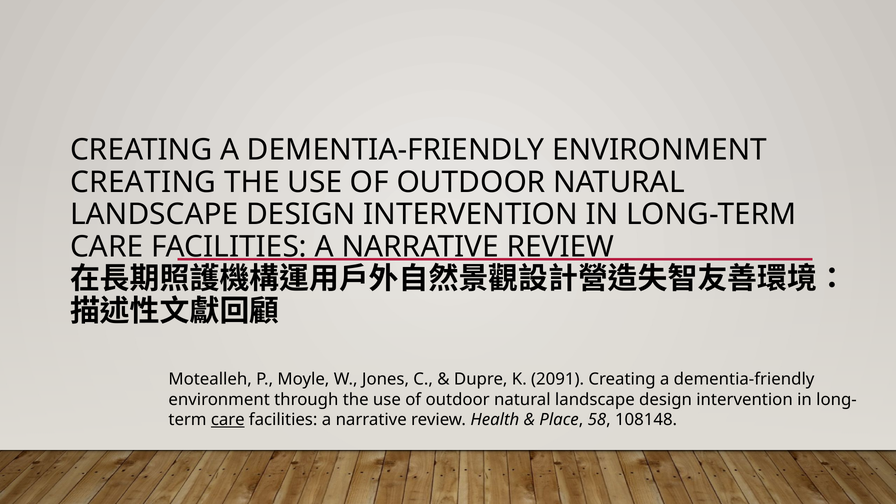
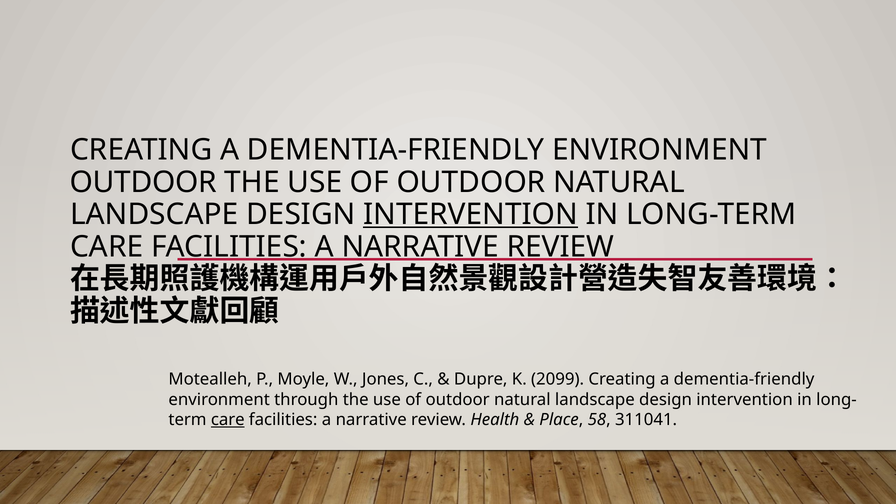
CREATING at (143, 182): CREATING -> OUTDOOR
INTERVENTION at (471, 214) underline: none -> present
2091: 2091 -> 2099
108148: 108148 -> 311041
